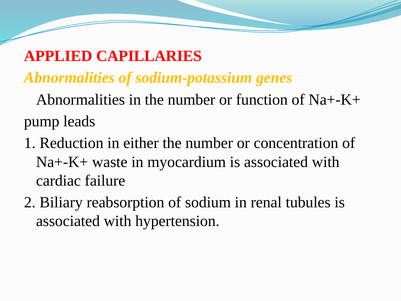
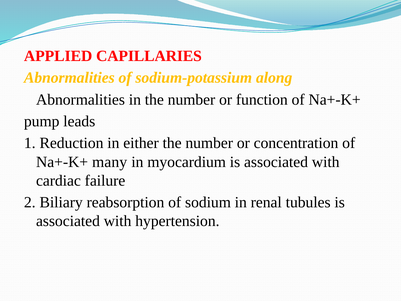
genes: genes -> along
waste: waste -> many
